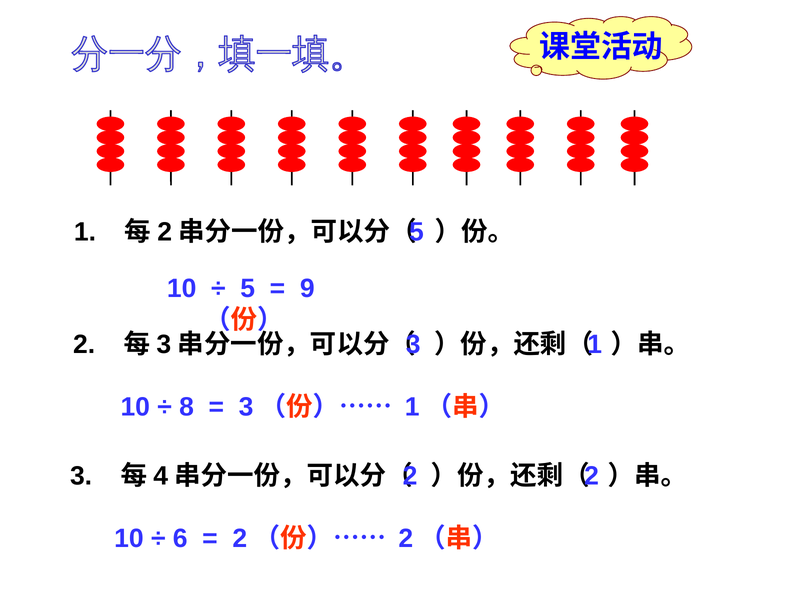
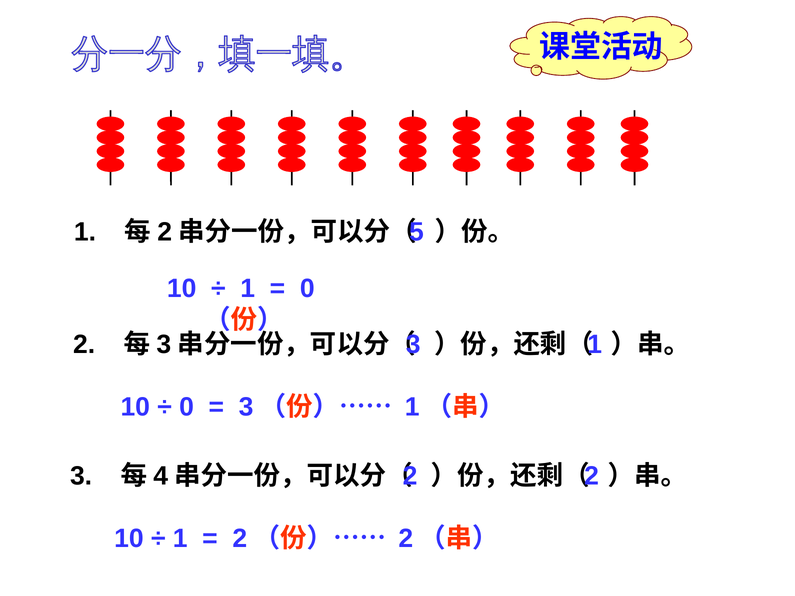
5 at (248, 288): 5 -> 1
9 at (307, 288): 9 -> 0
8 at (187, 407): 8 -> 0
6 at (180, 539): 6 -> 1
